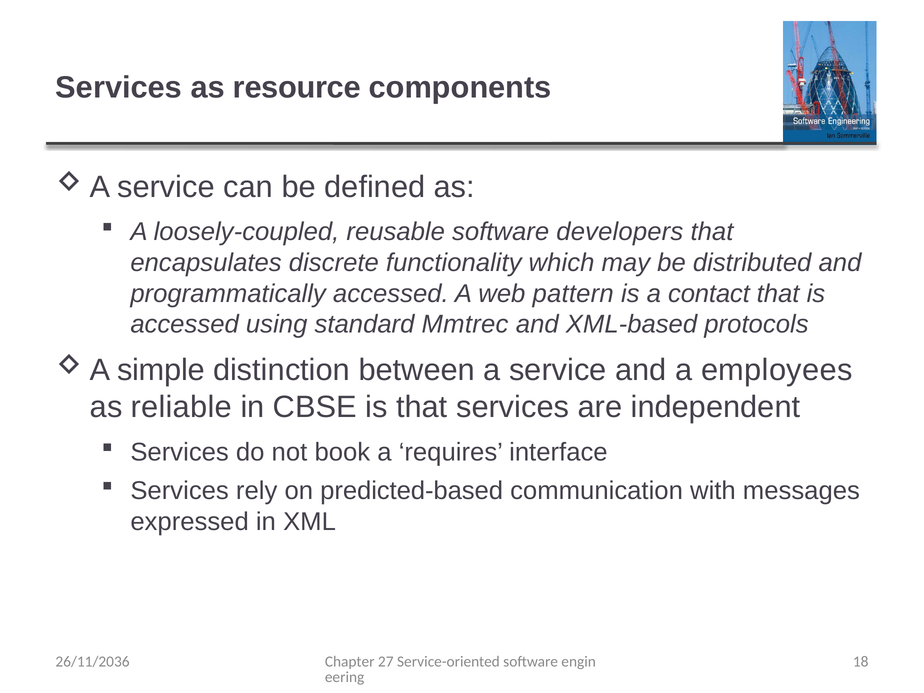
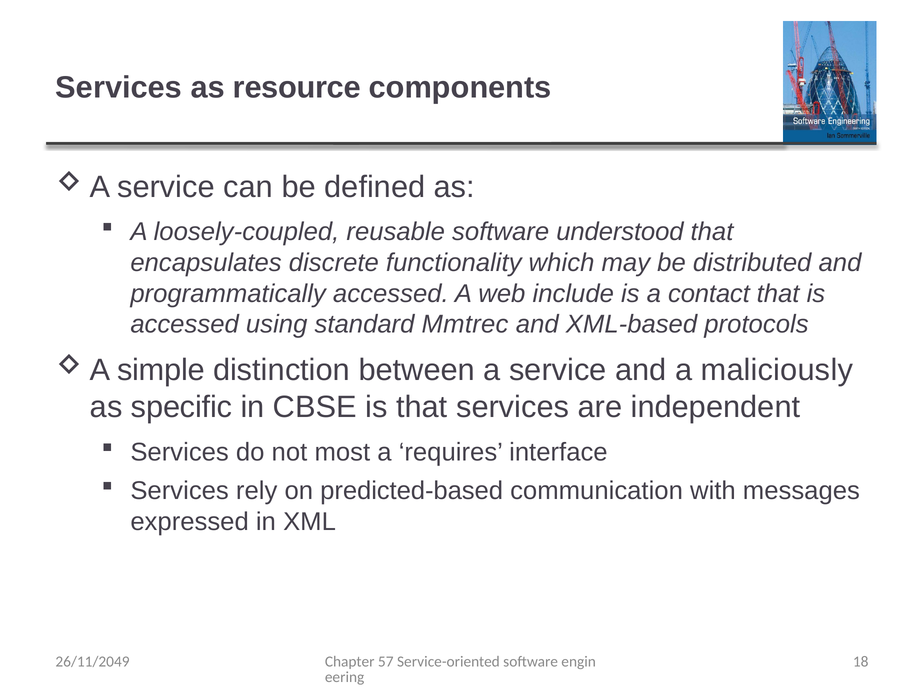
developers: developers -> understood
pattern: pattern -> include
employees: employees -> maliciously
reliable: reliable -> specific
book: book -> most
27: 27 -> 57
26/11/2036: 26/11/2036 -> 26/11/2049
